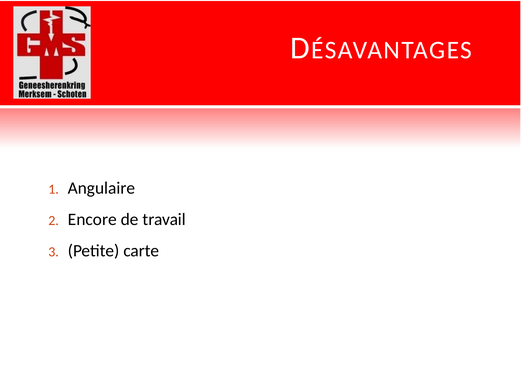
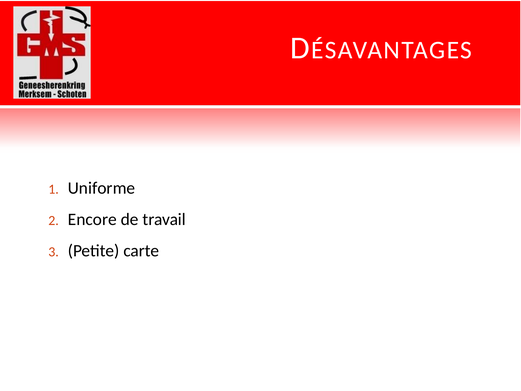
Angulaire: Angulaire -> Uniforme
